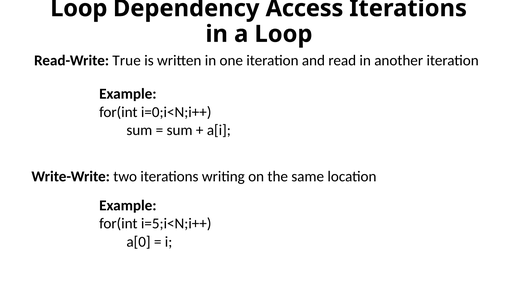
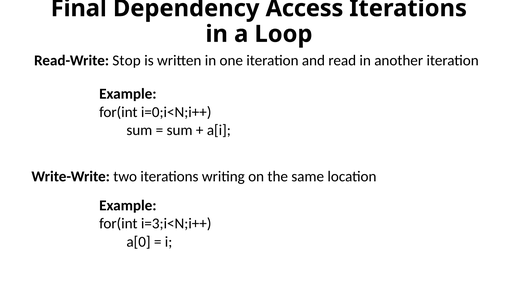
Loop at (79, 8): Loop -> Final
True: True -> Stop
i=5;i<N;i++: i=5;i<N;i++ -> i=3;i<N;i++
